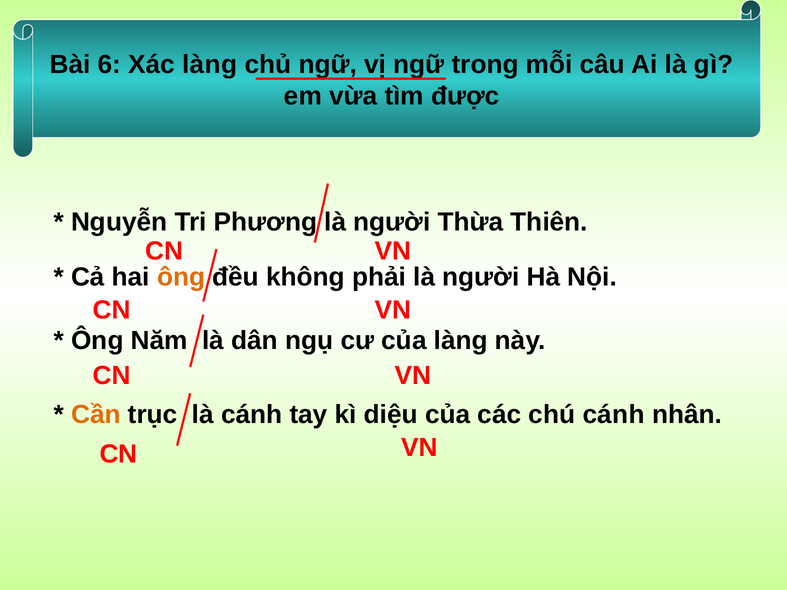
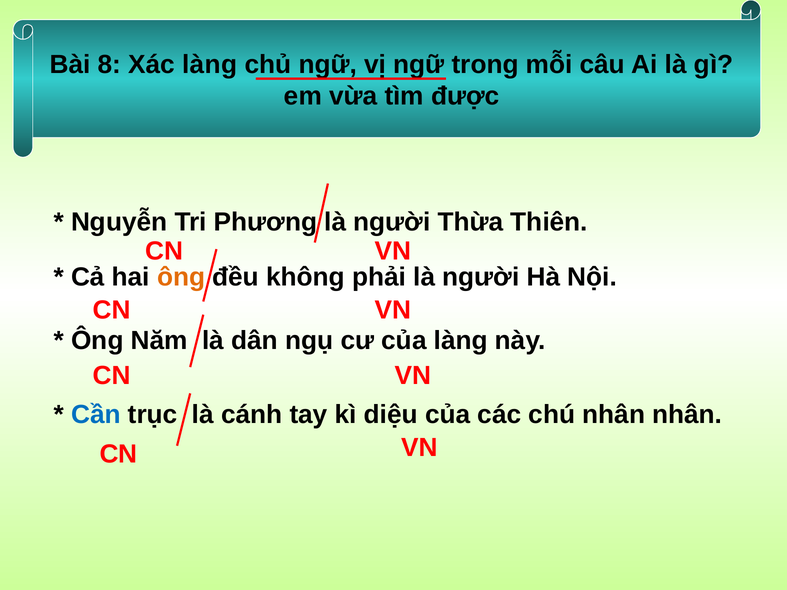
6: 6 -> 8
Cần colour: orange -> blue
chú cánh: cánh -> nhân
